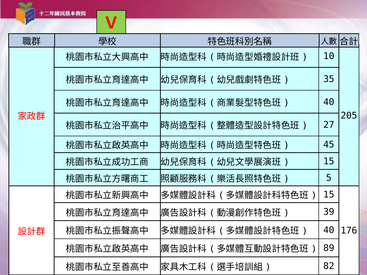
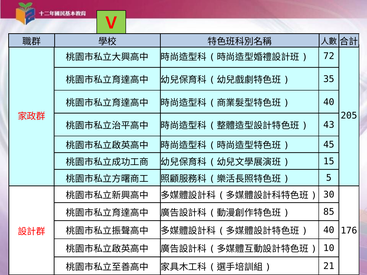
10: 10 -> 72
27: 27 -> 43
15 at (329, 195): 15 -> 30
39: 39 -> 85
89: 89 -> 10
82: 82 -> 21
